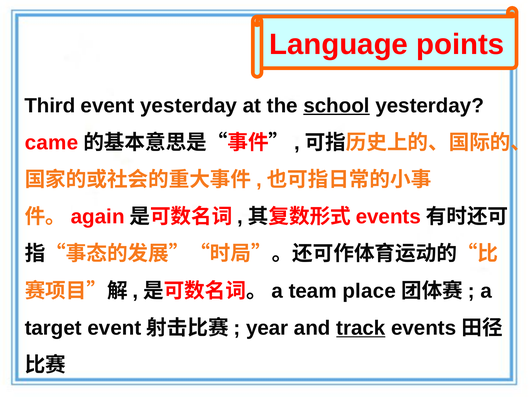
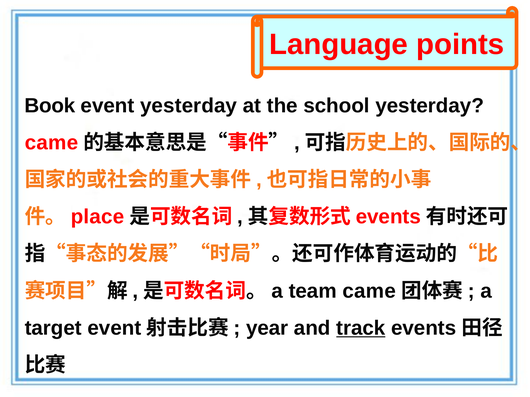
Third: Third -> Book
school underline: present -> none
again: again -> place
team place: place -> came
